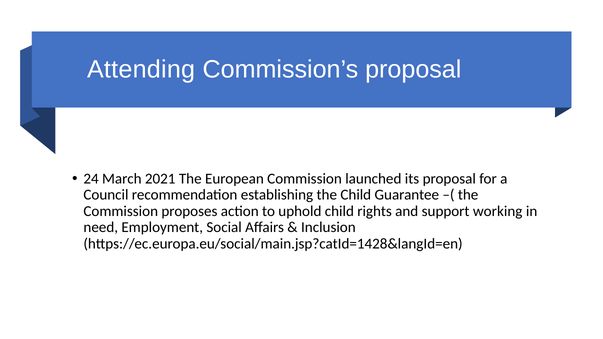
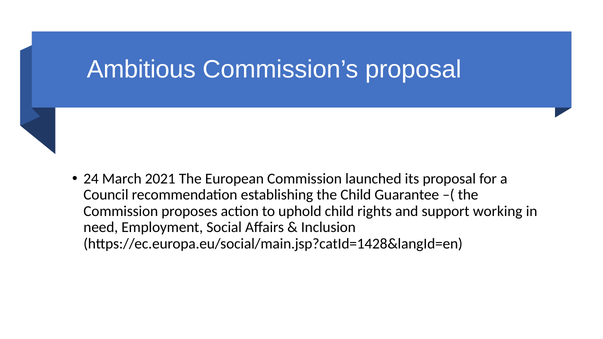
Attending: Attending -> Ambitious
